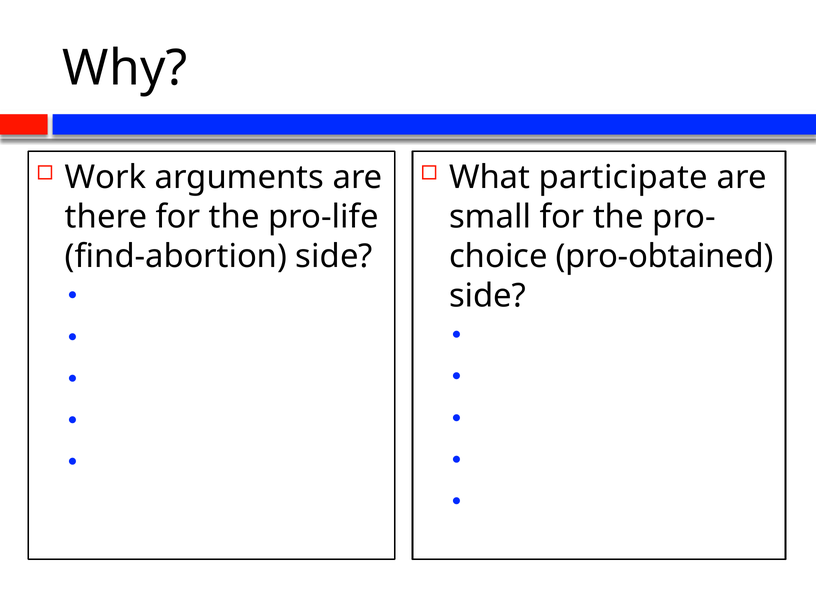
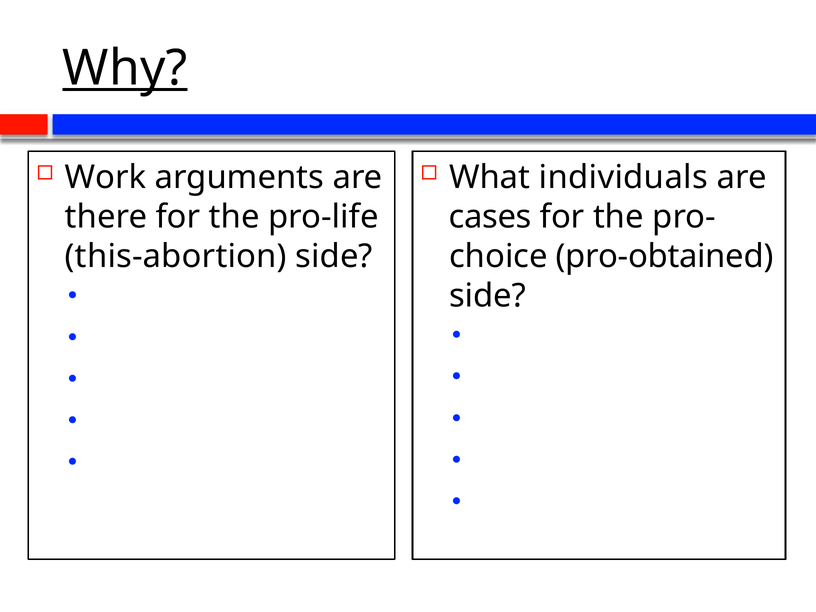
Why underline: none -> present
participate: participate -> individuals
small: small -> cases
find-abortion: find-abortion -> this-abortion
